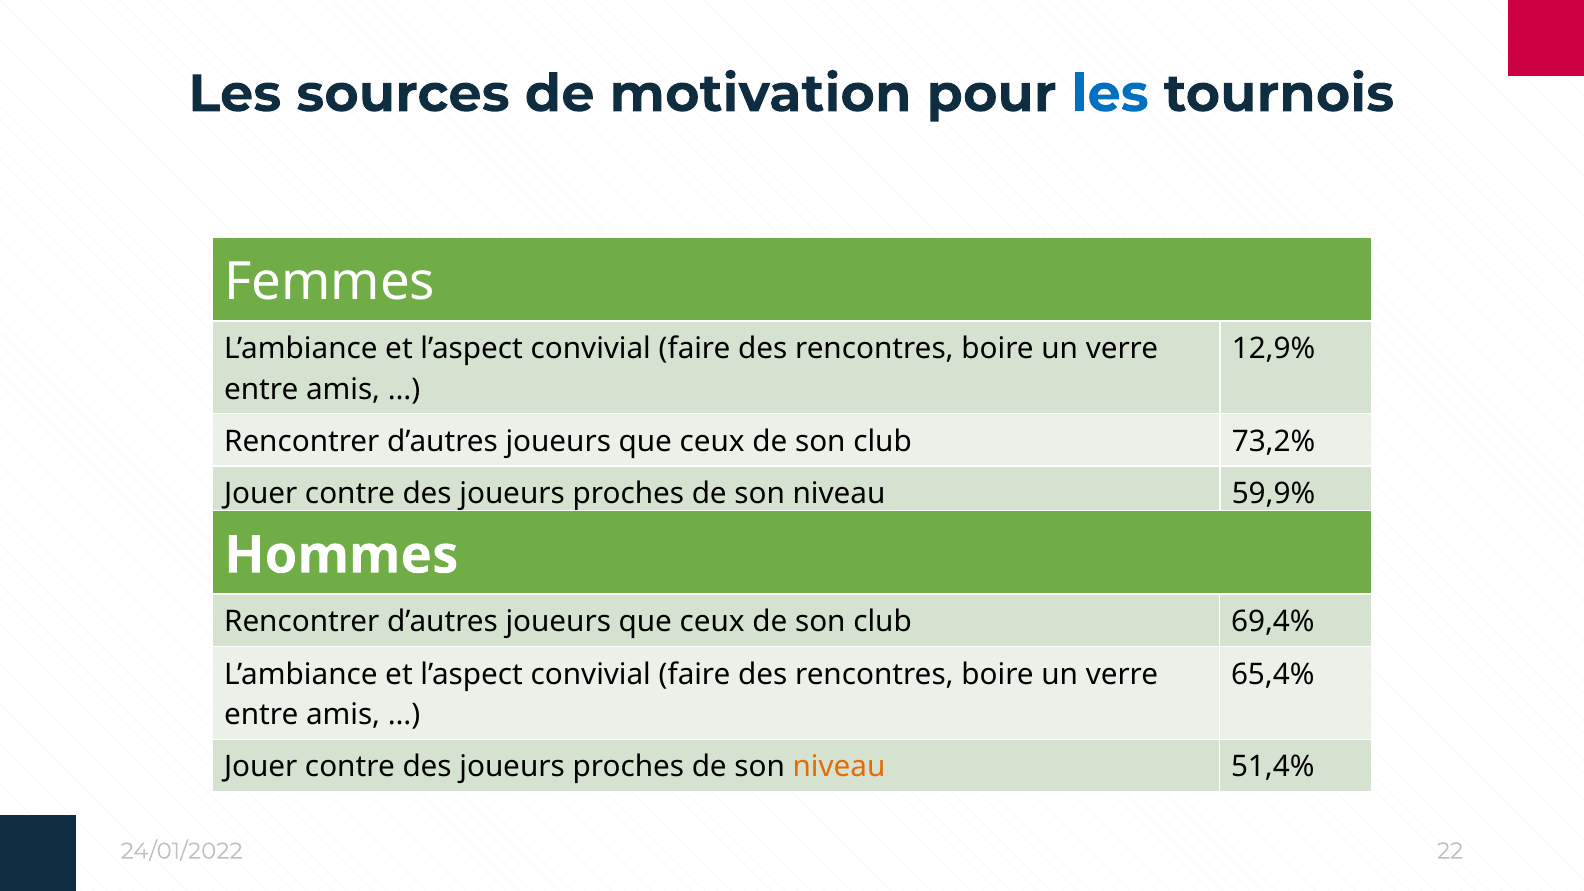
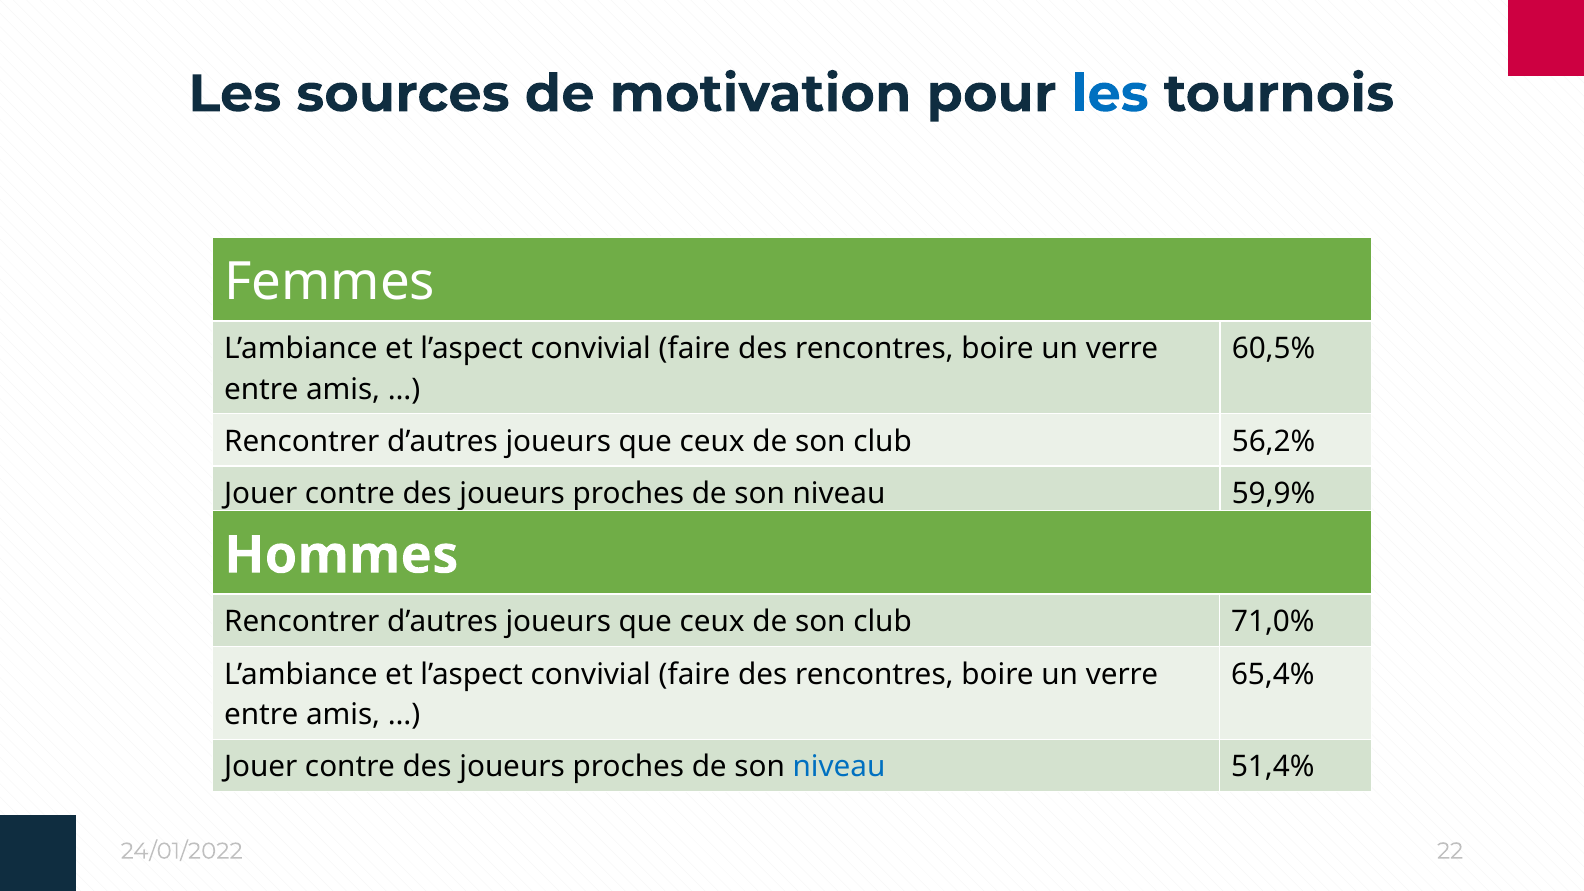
12,9%: 12,9% -> 60,5%
73,2%: 73,2% -> 56,2%
69,4%: 69,4% -> 71,0%
niveau at (839, 767) colour: orange -> blue
